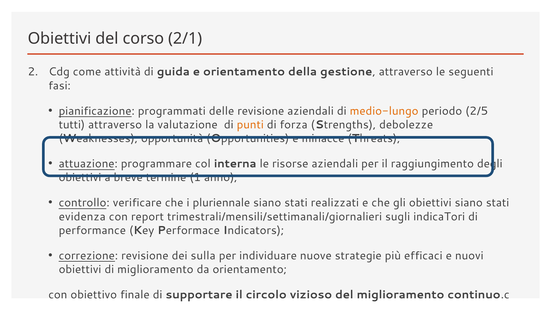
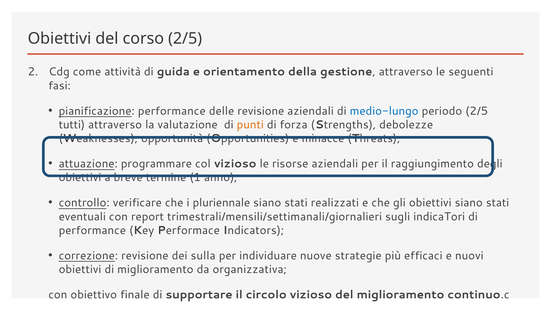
corso 2/1: 2/1 -> 2/5
pianificazione programmati: programmati -> performance
medio-lungo colour: orange -> blue
col interna: interna -> vizioso
evidenza: evidenza -> eventuali
da orientamento: orientamento -> organizzativa
